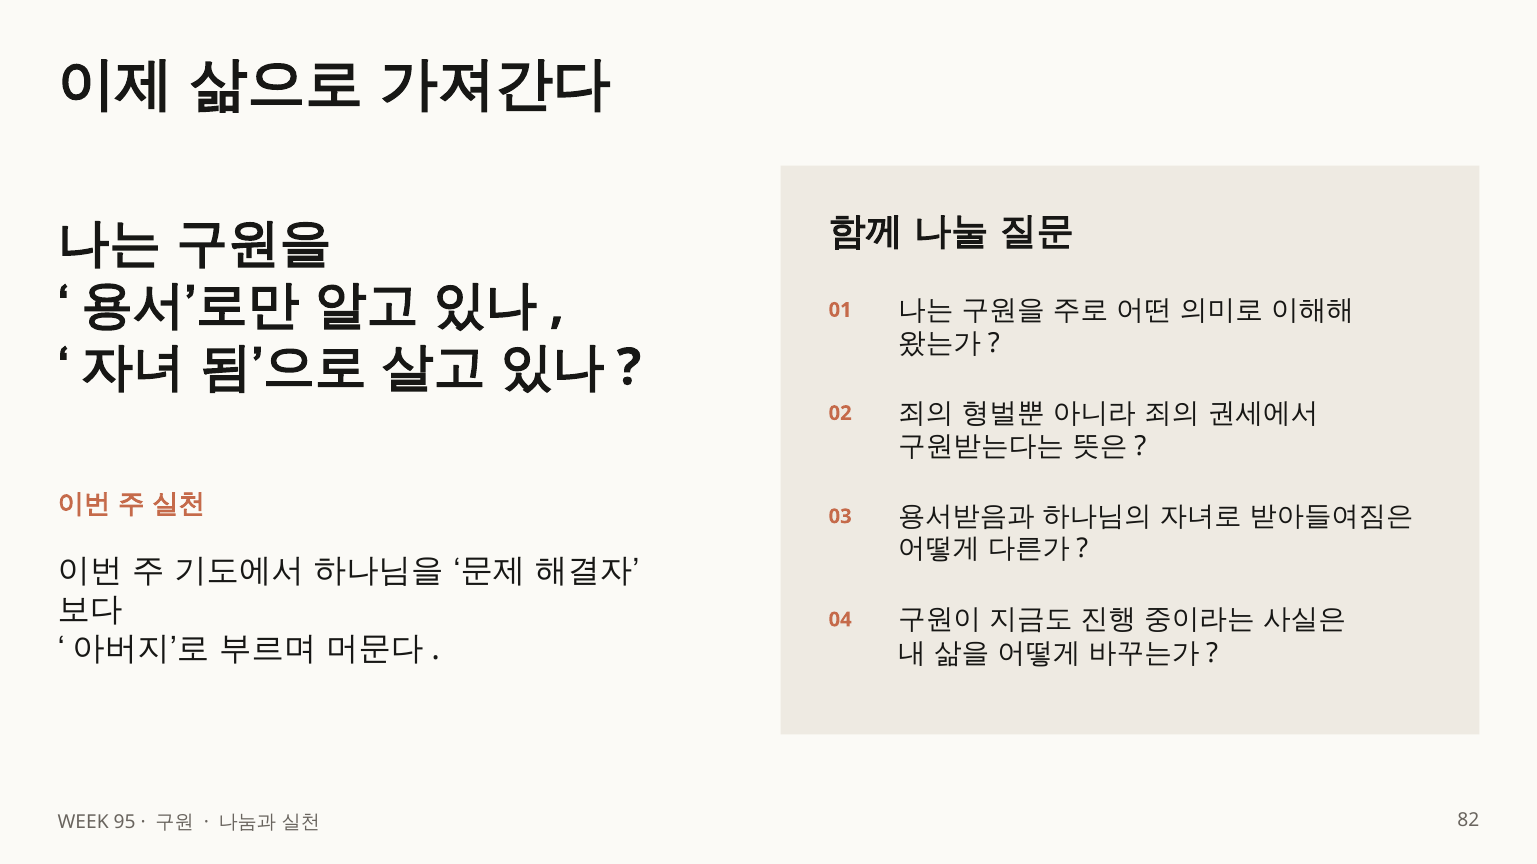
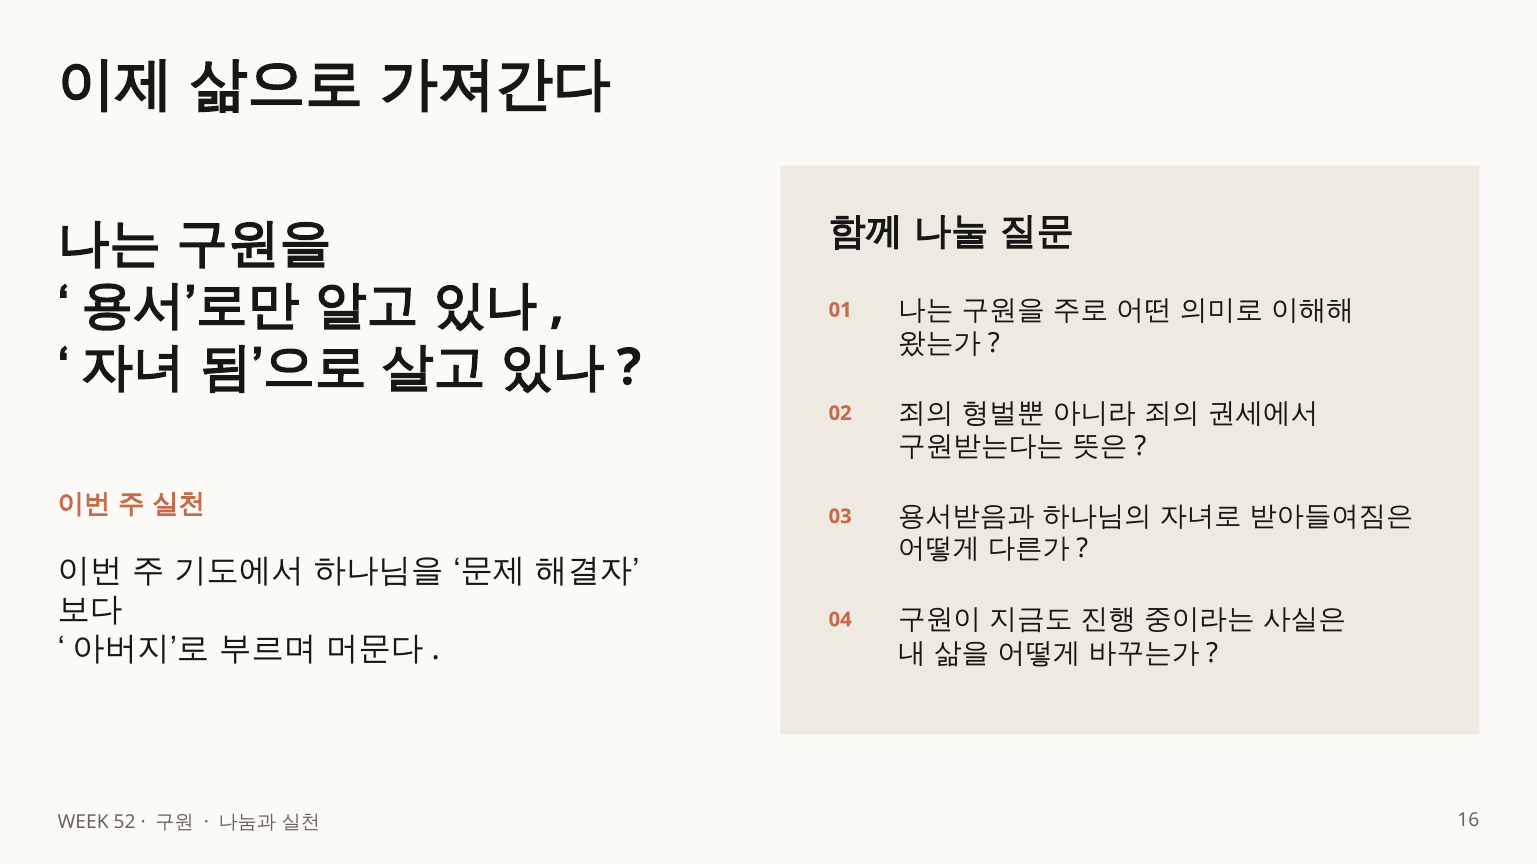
95: 95 -> 52
82: 82 -> 16
